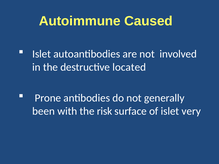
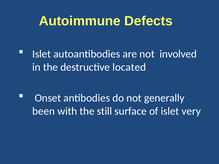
Caused: Caused -> Defects
Prone: Prone -> Onset
risk: risk -> still
